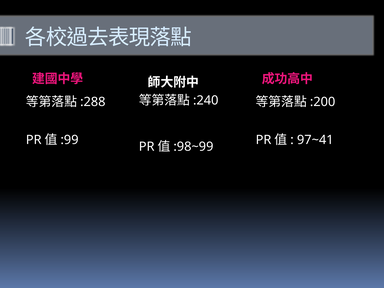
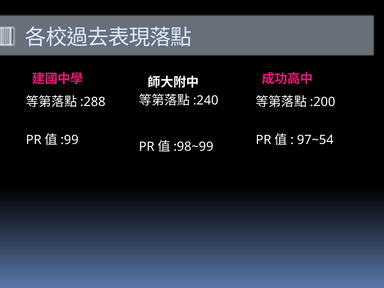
97~41: 97~41 -> 97~54
